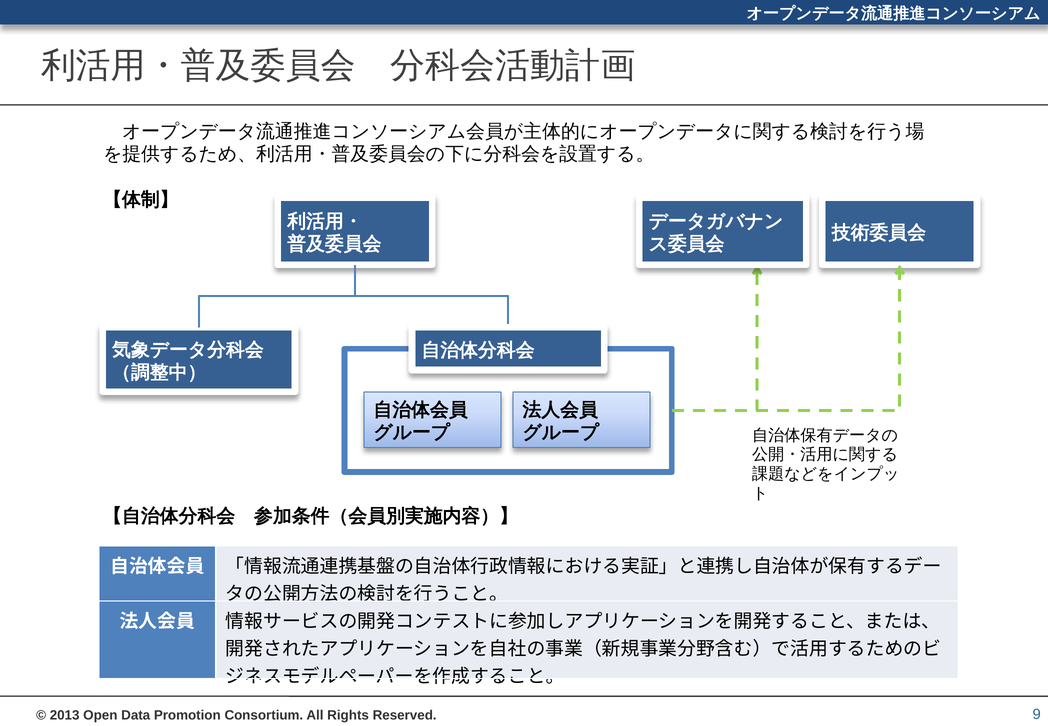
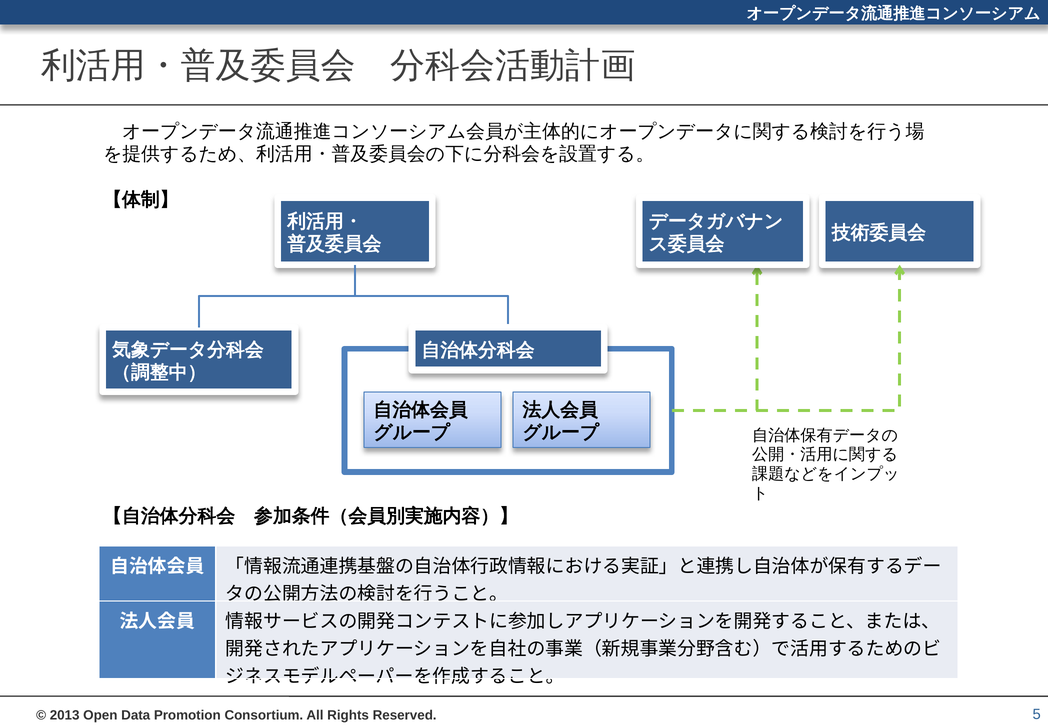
9: 9 -> 5
